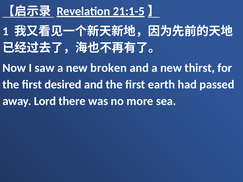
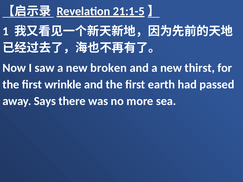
desired: desired -> wrinkle
Lord: Lord -> Says
